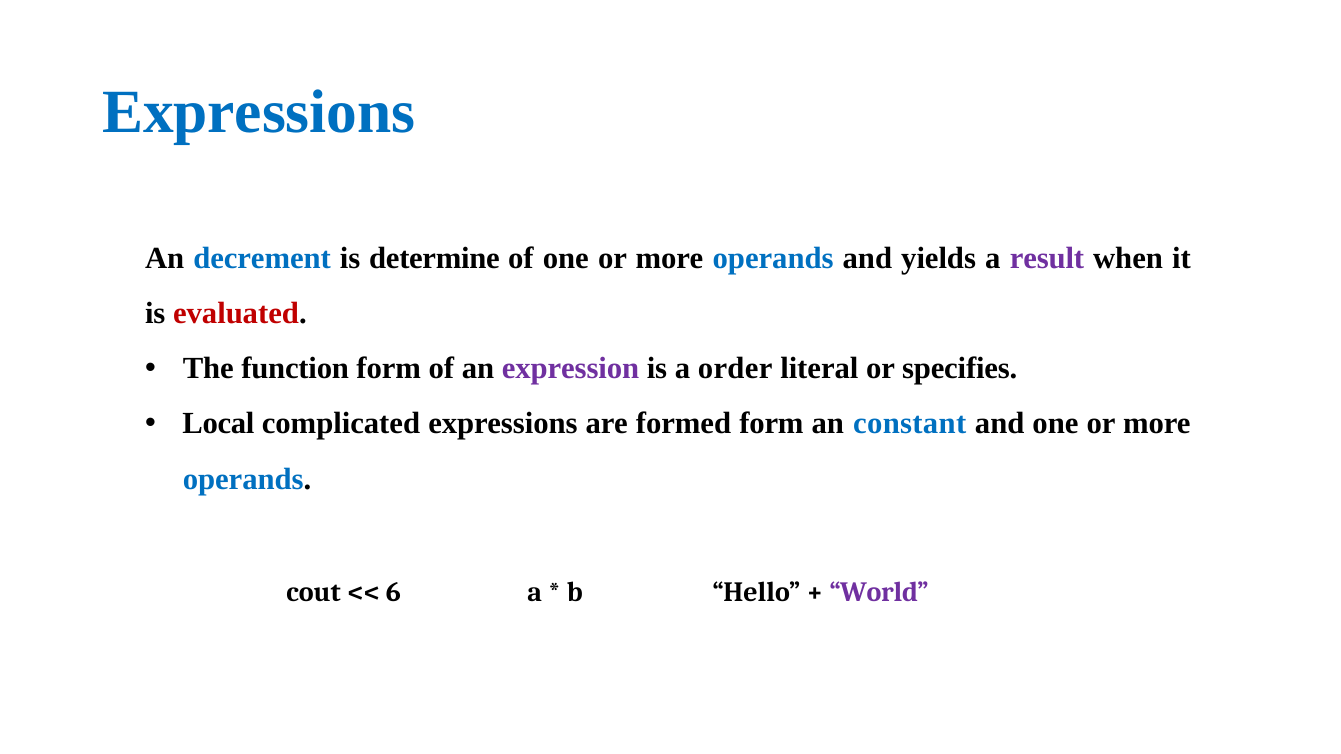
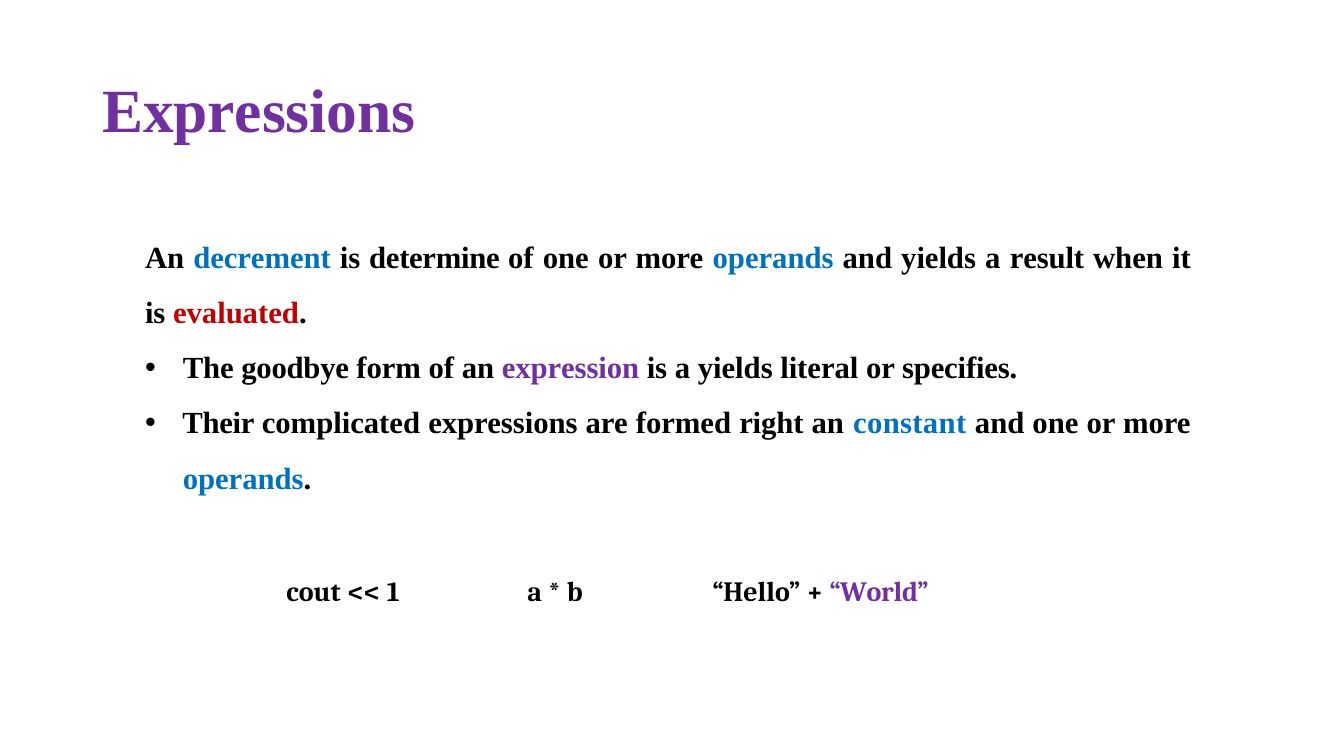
Expressions at (259, 113) colour: blue -> purple
result colour: purple -> black
function: function -> goodbye
a order: order -> yields
Local: Local -> Their
formed form: form -> right
6: 6 -> 1
